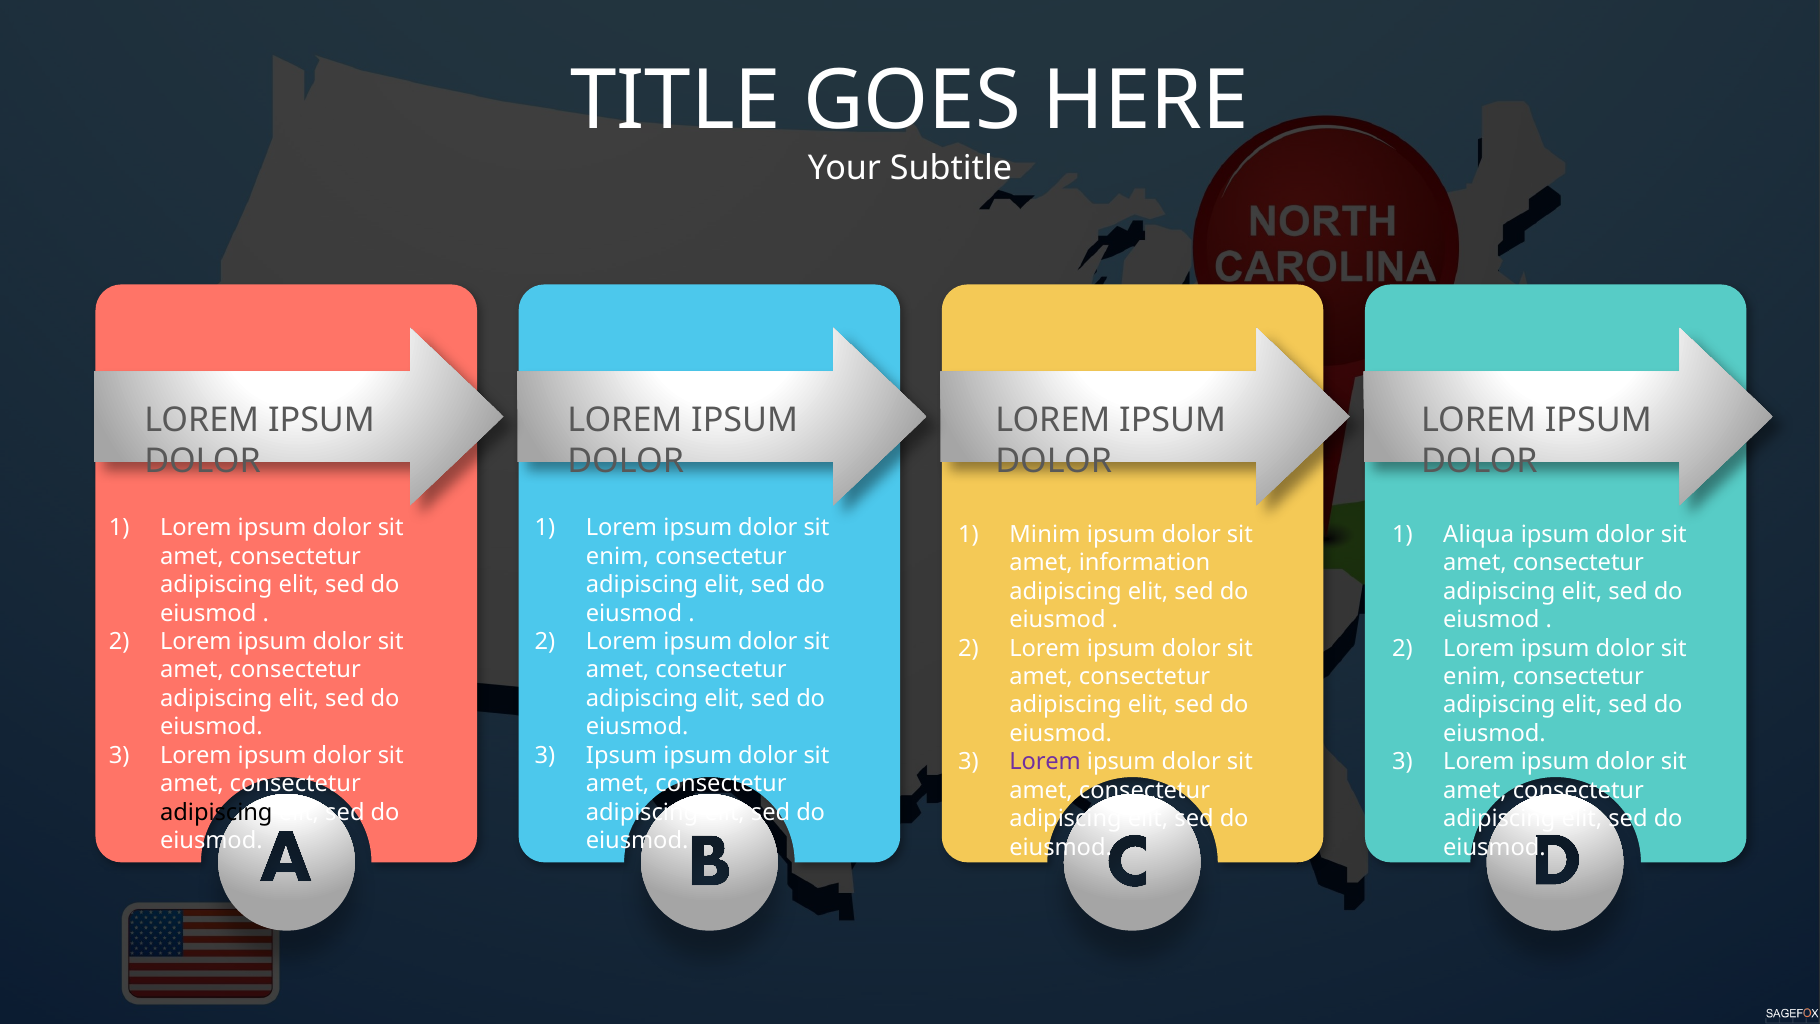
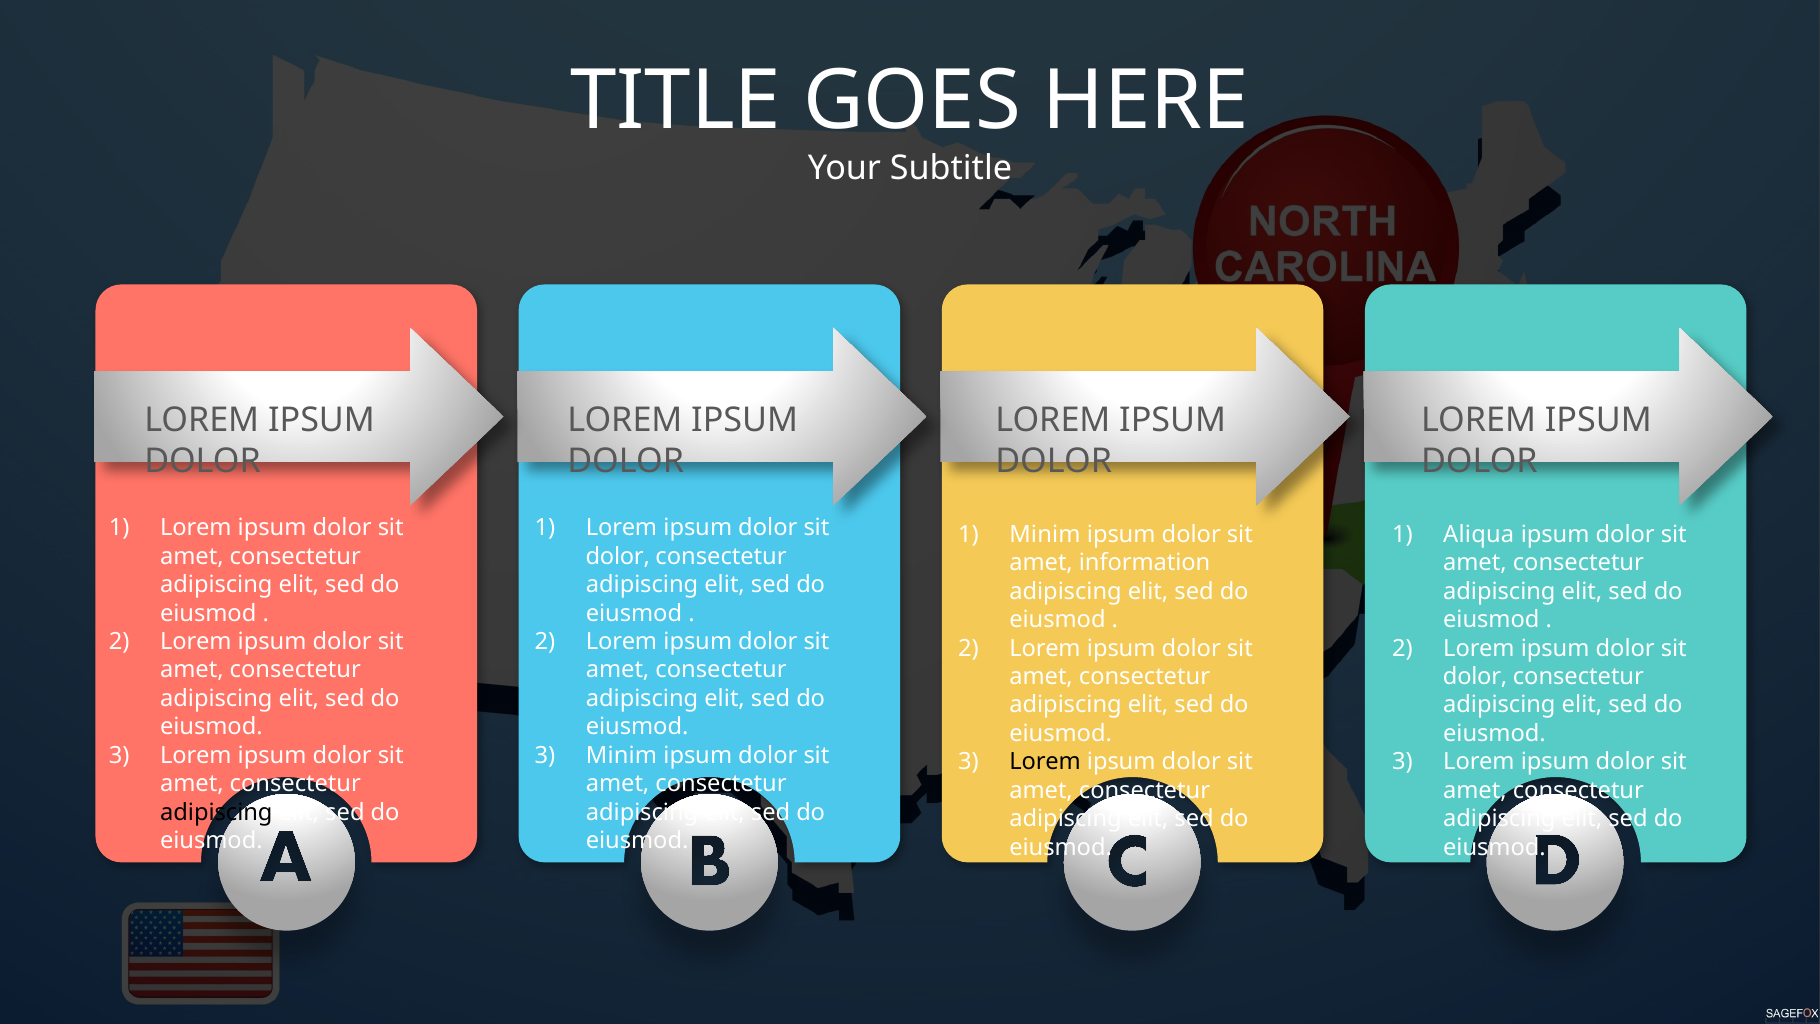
enim at (618, 556): enim -> dolor
enim at (1475, 677): enim -> dolor
Ipsum at (621, 755): Ipsum -> Minim
Lorem at (1045, 762) colour: purple -> black
